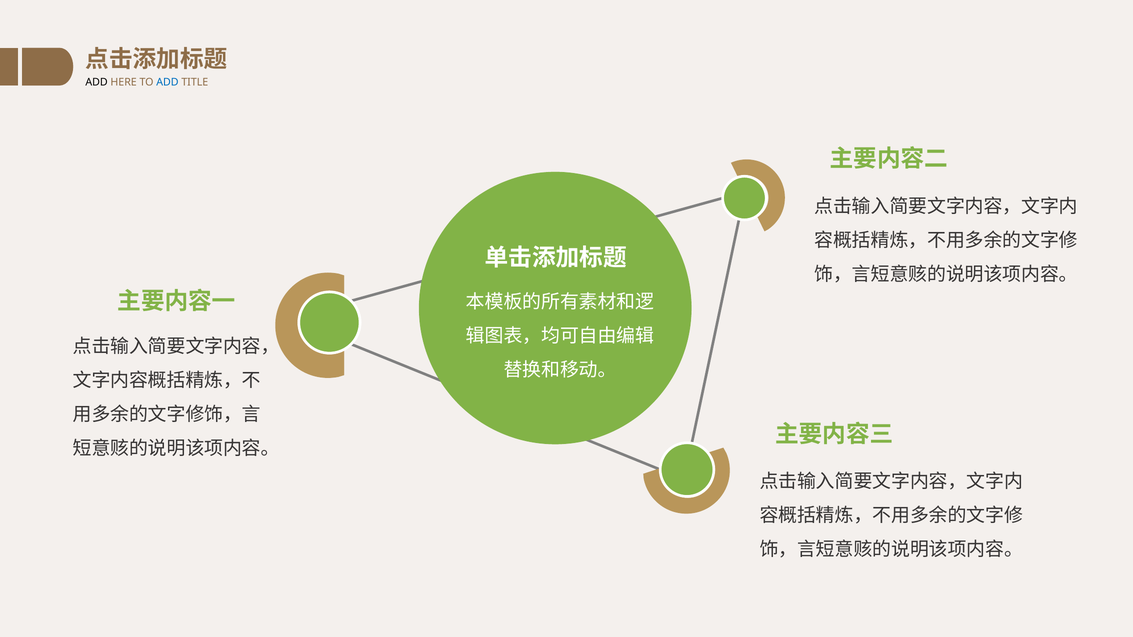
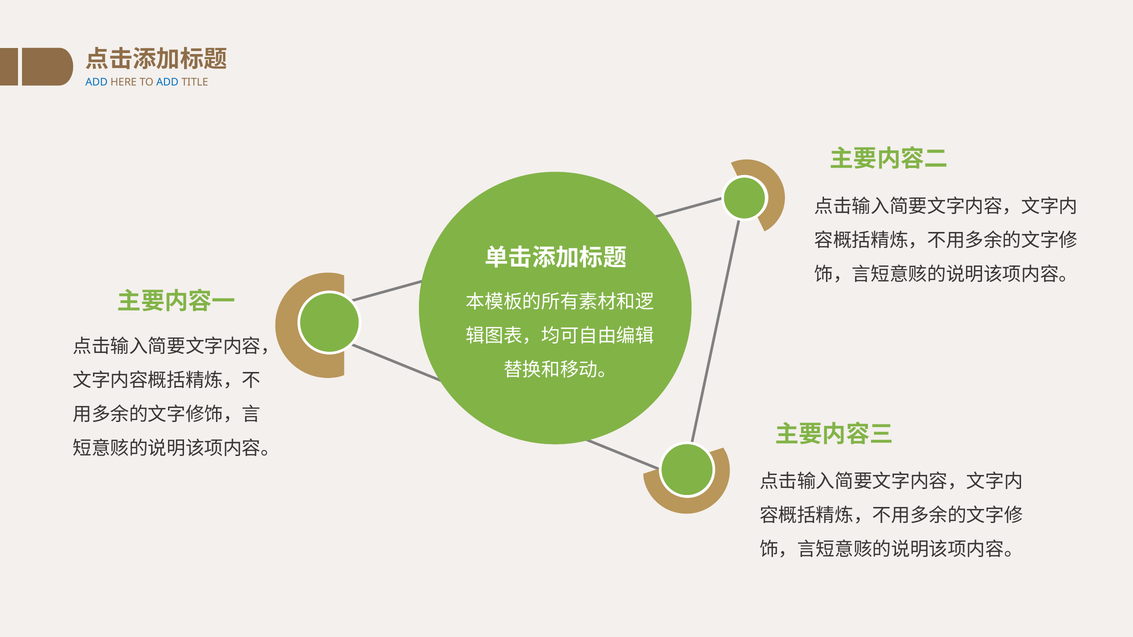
ADD at (97, 82) colour: black -> blue
